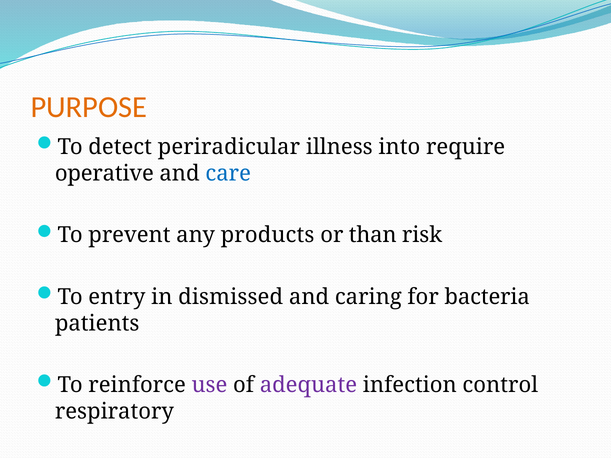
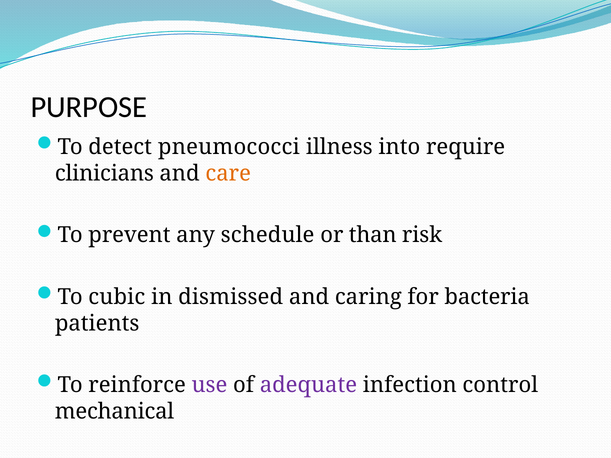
PURPOSE colour: orange -> black
periradicular: periradicular -> pneumococci
operative: operative -> clinicians
care colour: blue -> orange
products: products -> schedule
entry: entry -> cubic
respiratory: respiratory -> mechanical
